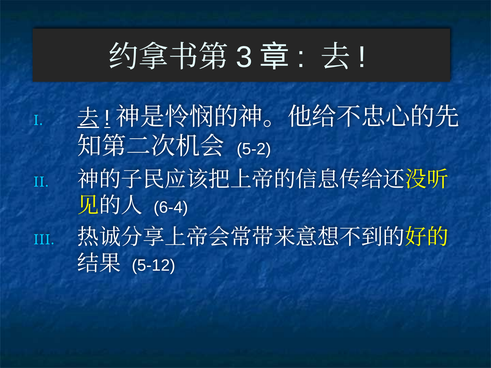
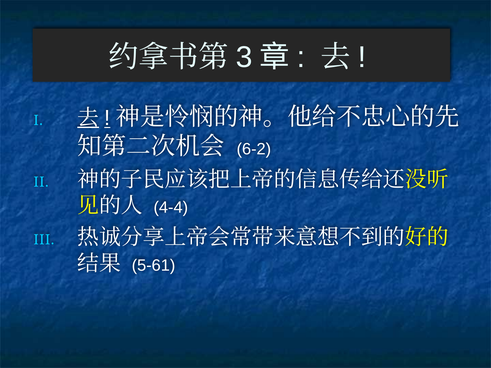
5-2: 5-2 -> 6-2
6-4: 6-4 -> 4-4
5-12: 5-12 -> 5-61
